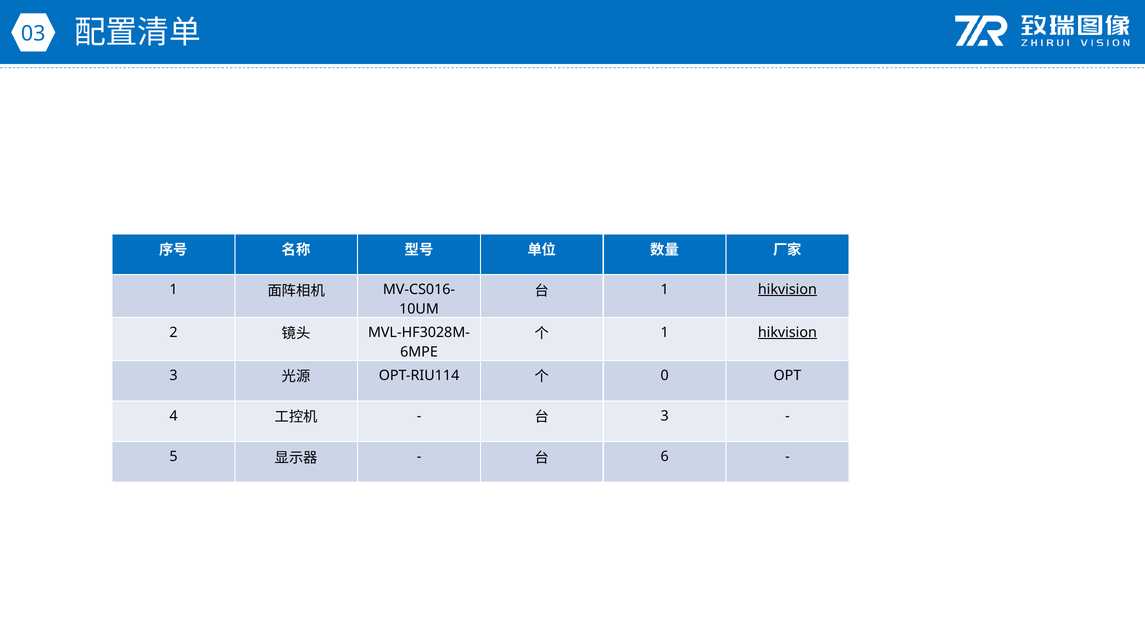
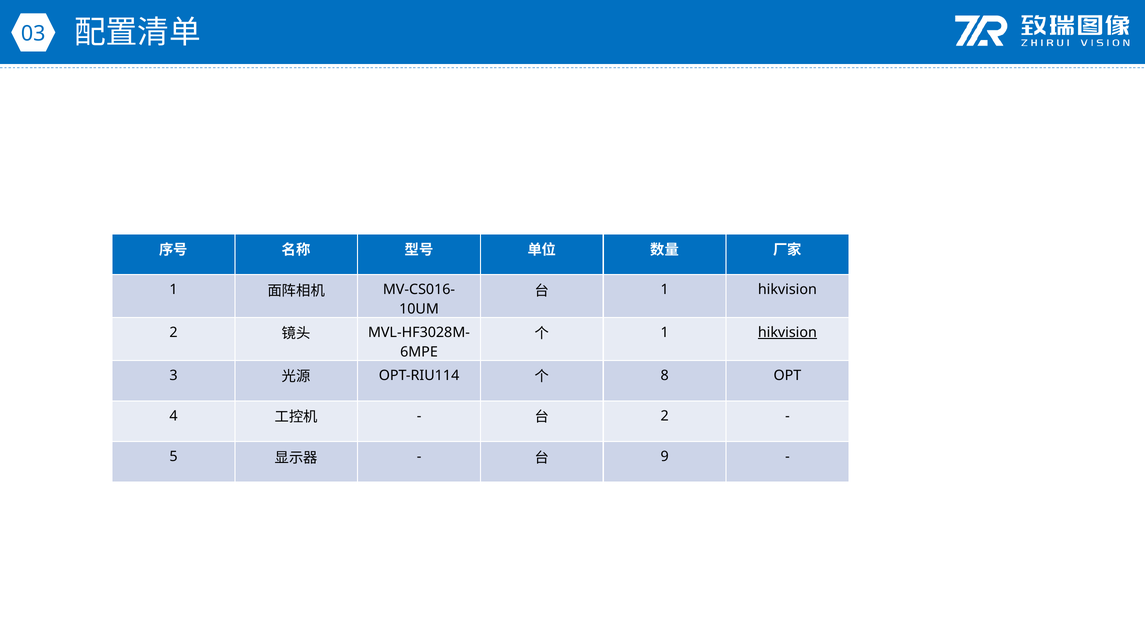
hikvision at (787, 290) underline: present -> none
0: 0 -> 8
3 at (665, 416): 3 -> 2
6: 6 -> 9
